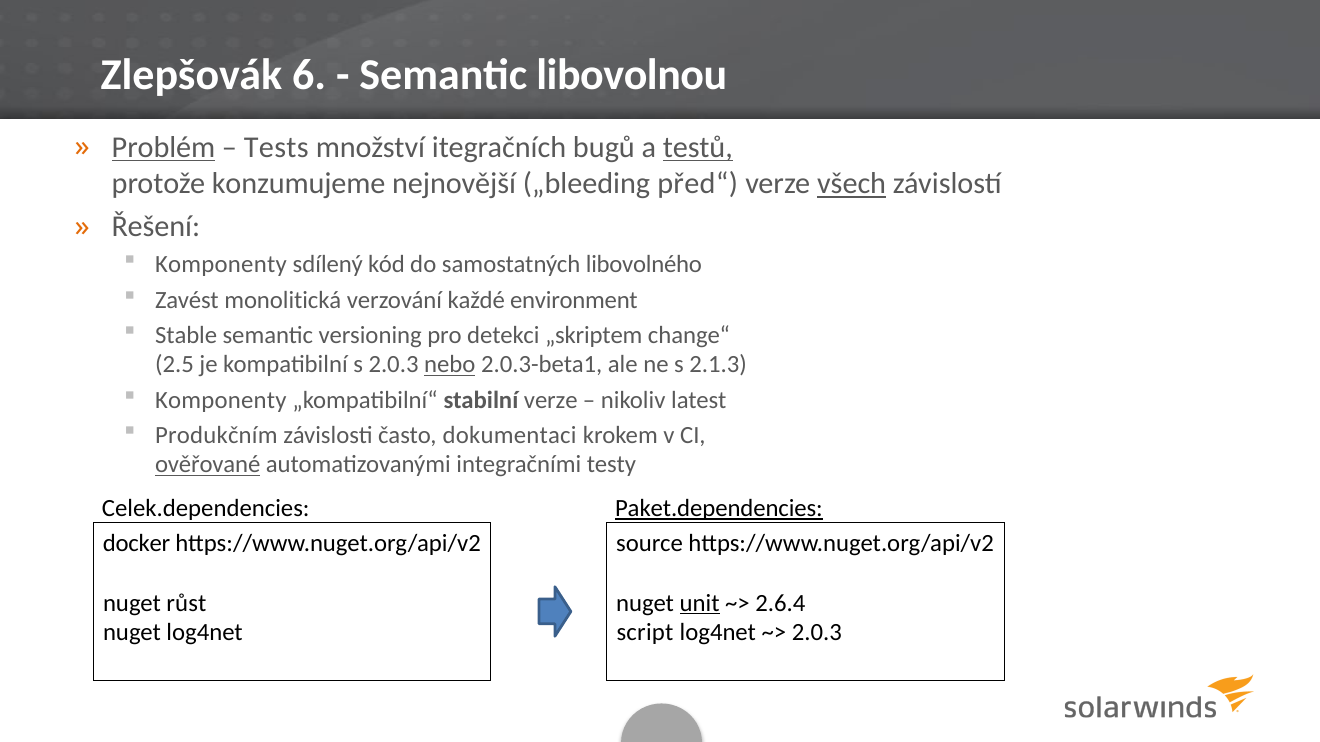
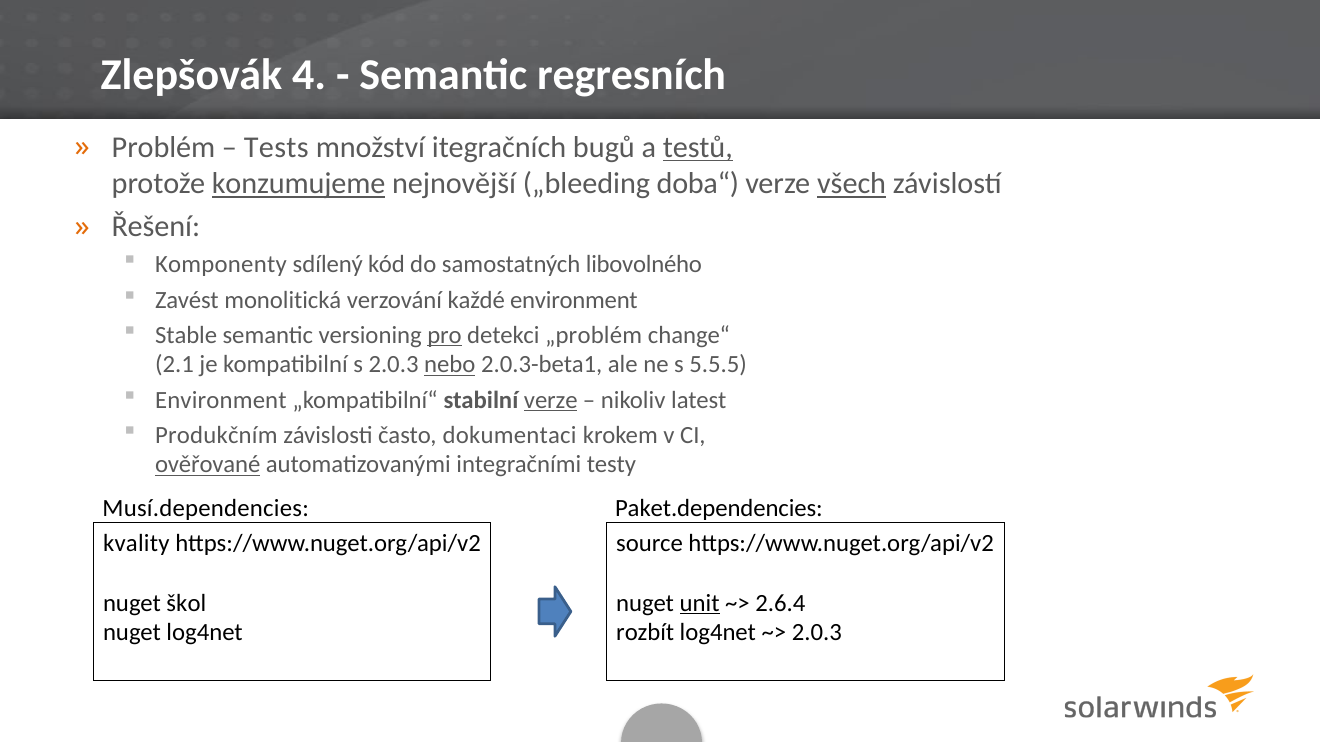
6: 6 -> 4
libovolnou: libovolnou -> regresních
Problém underline: present -> none
konzumujeme underline: none -> present
před“: před“ -> doba“
pro underline: none -> present
„skriptem: „skriptem -> „problém
2.5: 2.5 -> 2.1
2.1.3: 2.1.3 -> 5.5.5
Komponenty at (221, 400): Komponenty -> Environment
verze at (551, 400) underline: none -> present
Celek.dependencies: Celek.dependencies -> Musí.dependencies
Paket.dependencies underline: present -> none
docker: docker -> kvality
růst: růst -> škol
script: script -> rozbít
